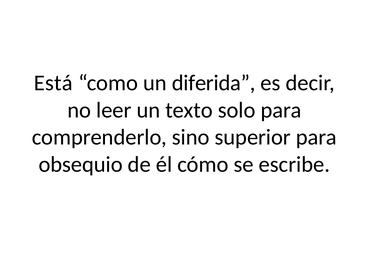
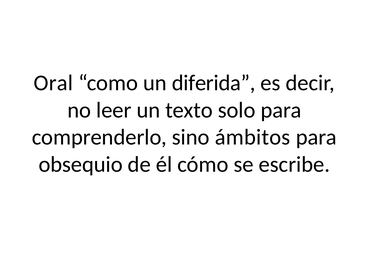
Está: Está -> Oral
superior: superior -> ámbitos
